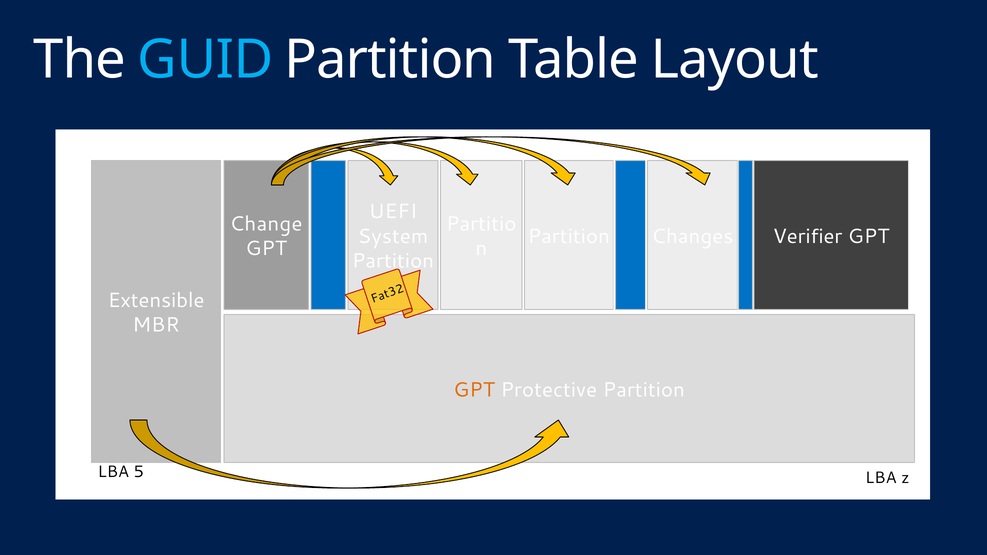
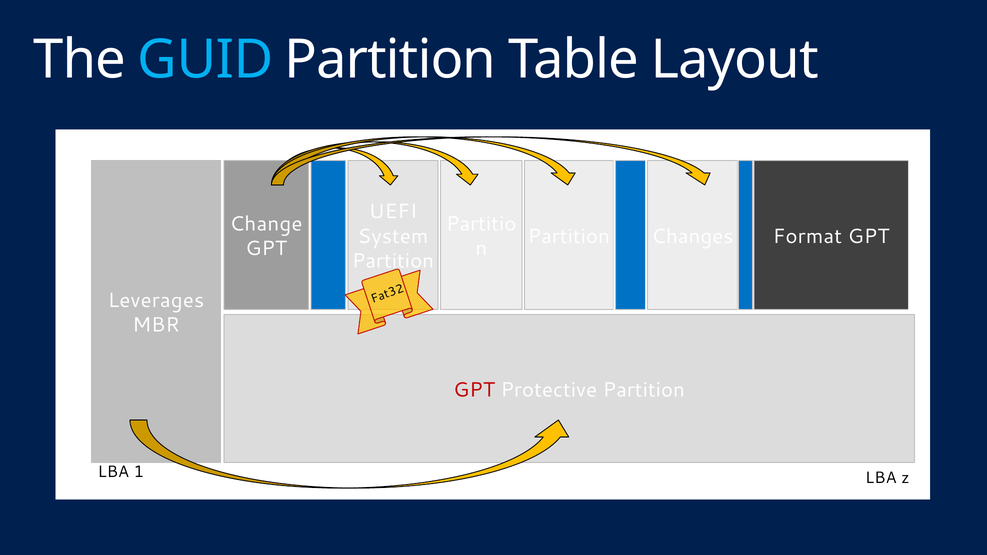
Verifier: Verifier -> Format
Extensible: Extensible -> Leverages
GPT at (474, 390) colour: orange -> red
5: 5 -> 1
